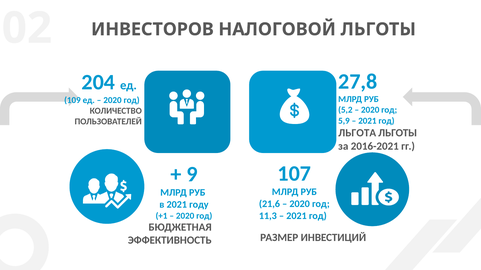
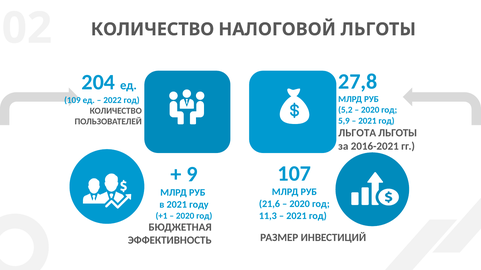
ИНВЕСТОРОВ at (152, 29): ИНВЕСТОРОВ -> КОЛИЧЕСТВО
2020 at (112, 100): 2020 -> 2022
